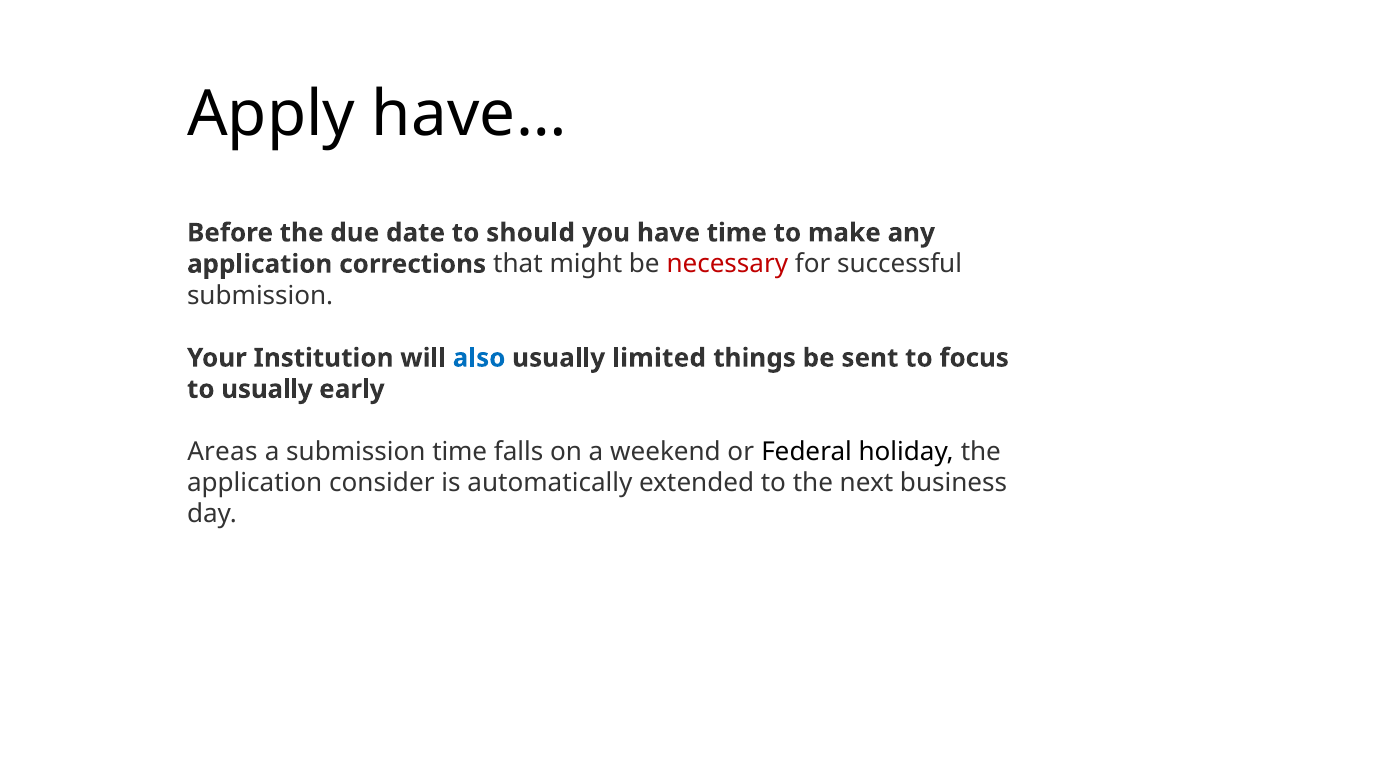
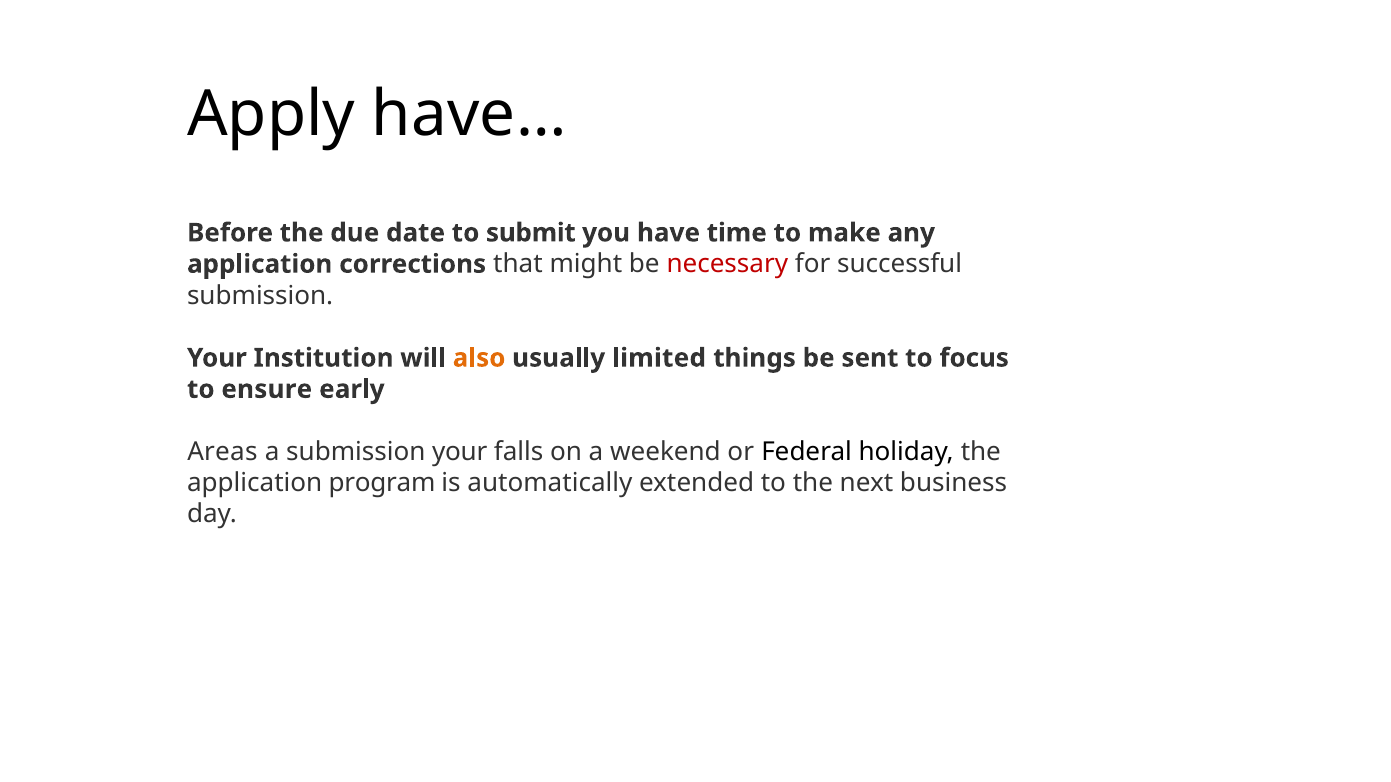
should: should -> submit
also colour: blue -> orange
to usually: usually -> ensure
a submission time: time -> your
consider: consider -> program
